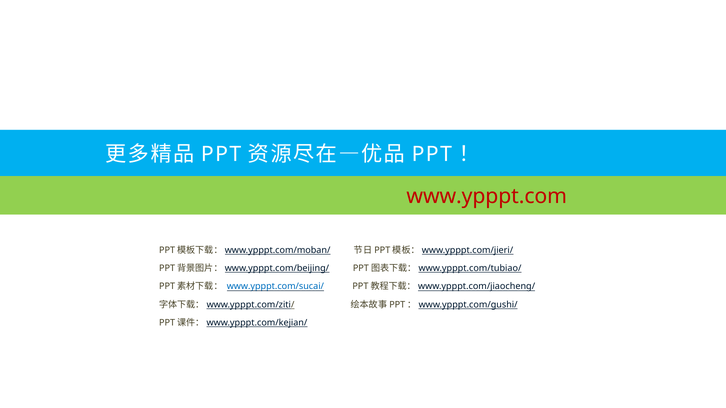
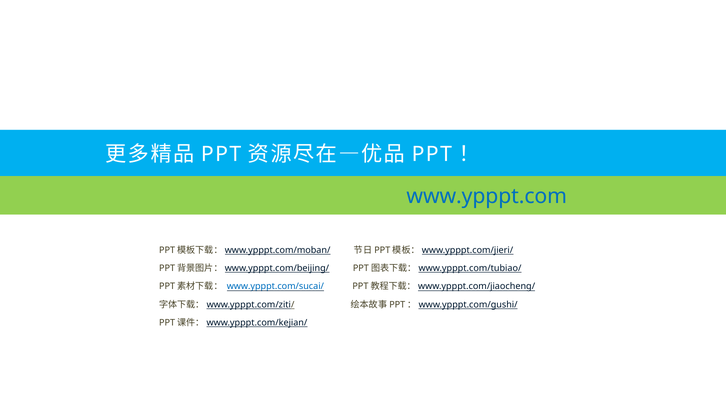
www.ypppt.com colour: red -> blue
